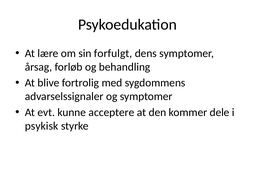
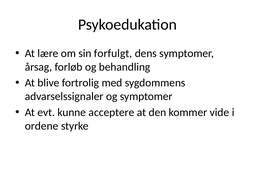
dele: dele -> vide
psykisk: psykisk -> ordene
